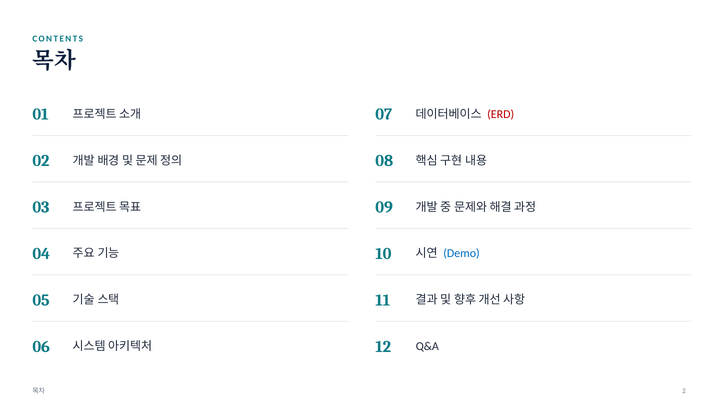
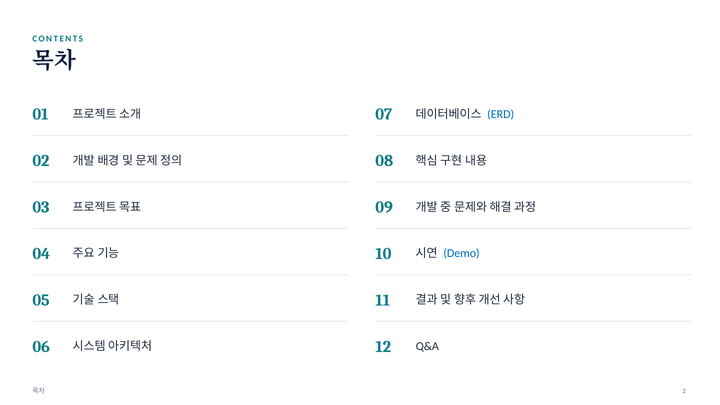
ERD colour: red -> blue
